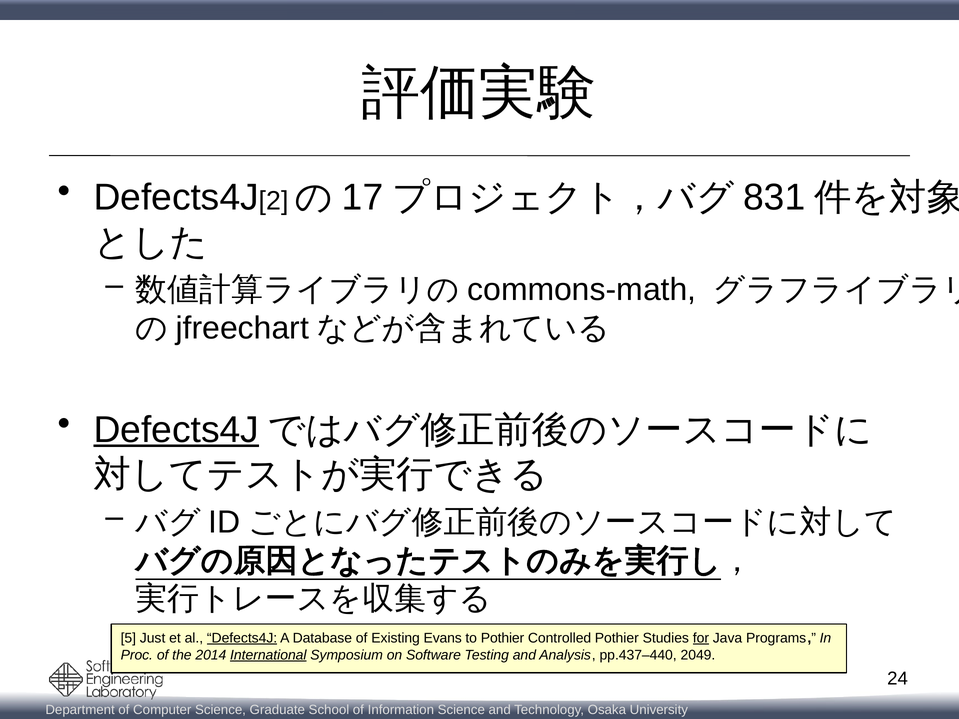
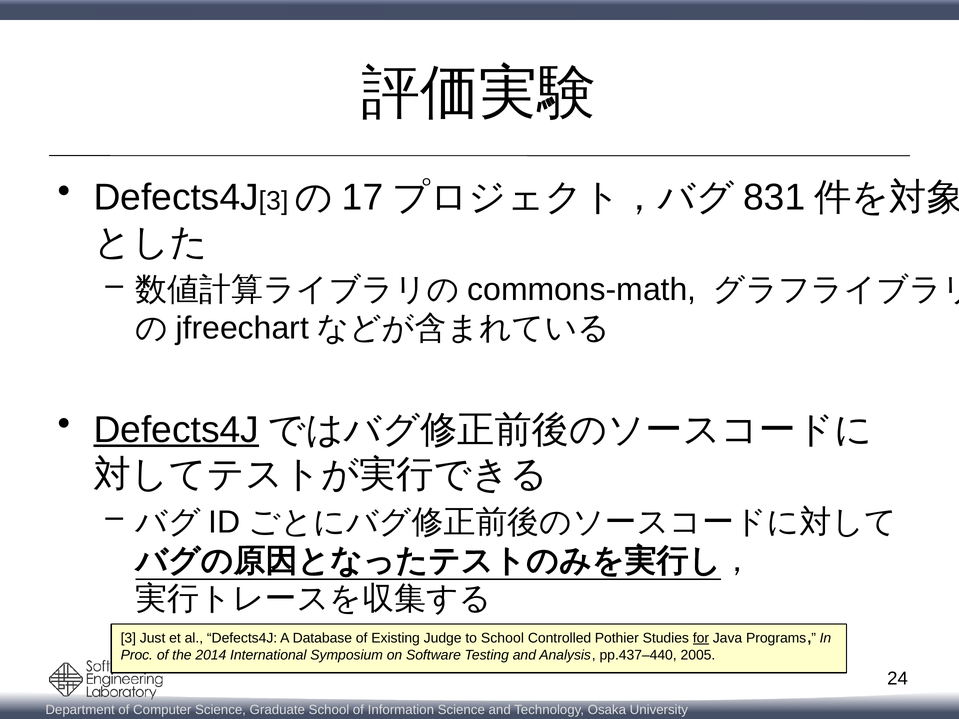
Defects4J 2: 2 -> 3
5 at (128, 638): 5 -> 3
Defects4J at (242, 638) underline: present -> none
Evans: Evans -> Judge
to Pothier: Pothier -> School
International underline: present -> none
2049: 2049 -> 2005
